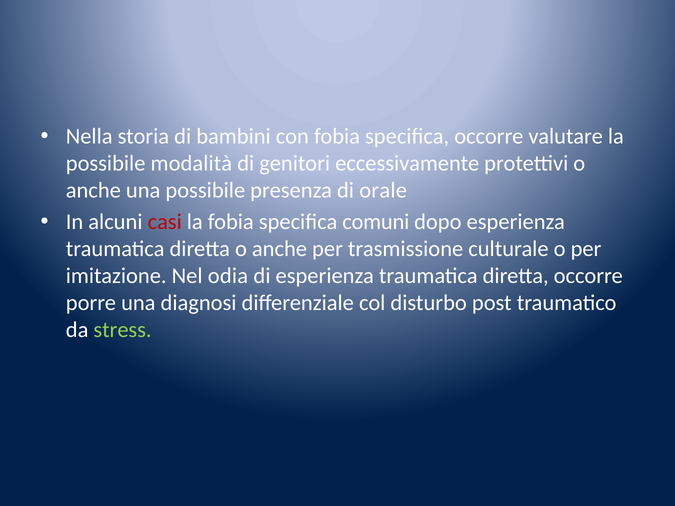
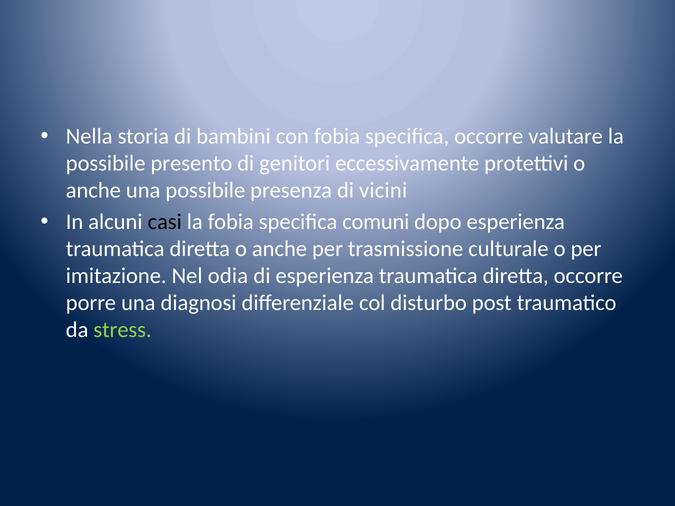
modalità: modalità -> presento
orale: orale -> vicini
casi colour: red -> black
